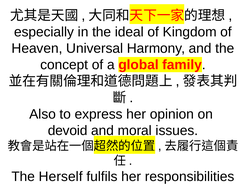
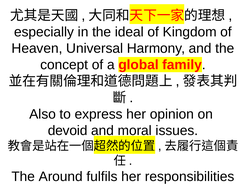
Herself: Herself -> Around
